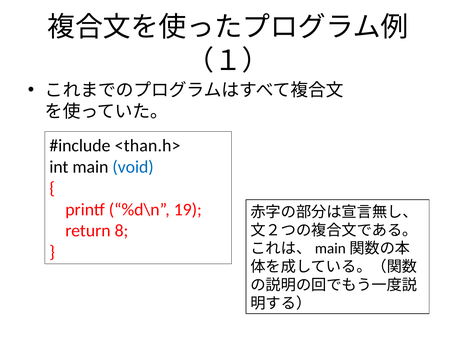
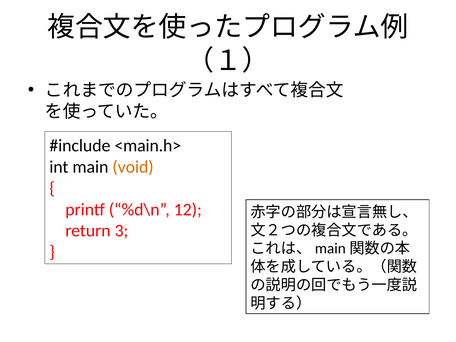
<than.h>: <than.h> -> <main.h>
void colour: blue -> orange
19: 19 -> 12
8: 8 -> 3
